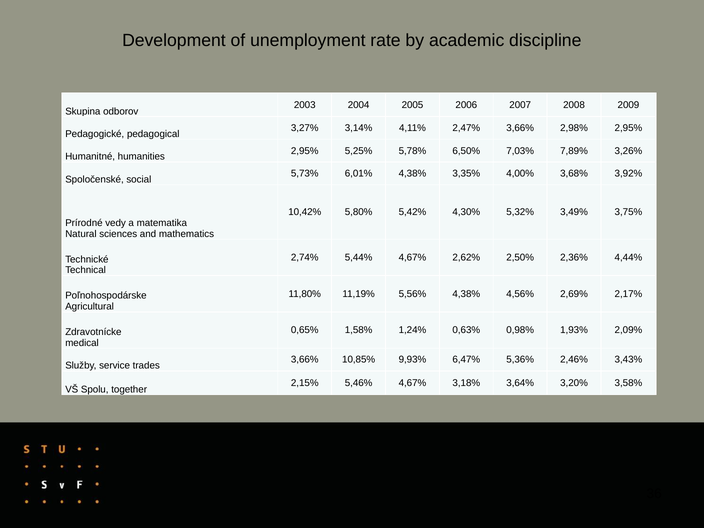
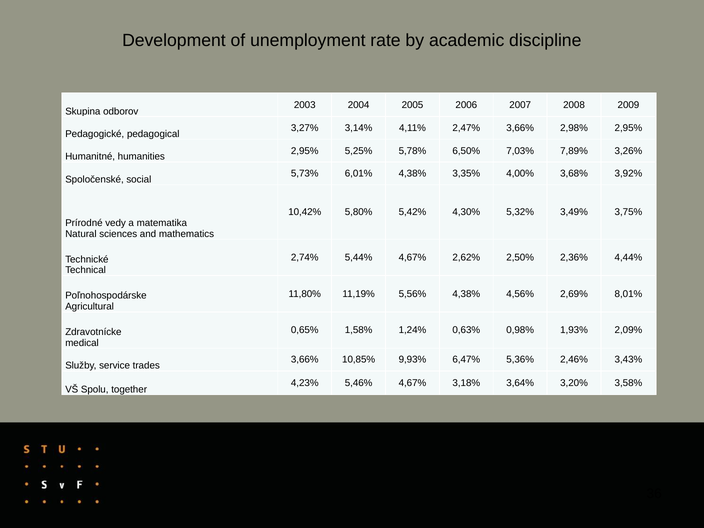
2,17%: 2,17% -> 8,01%
2,15%: 2,15% -> 4,23%
